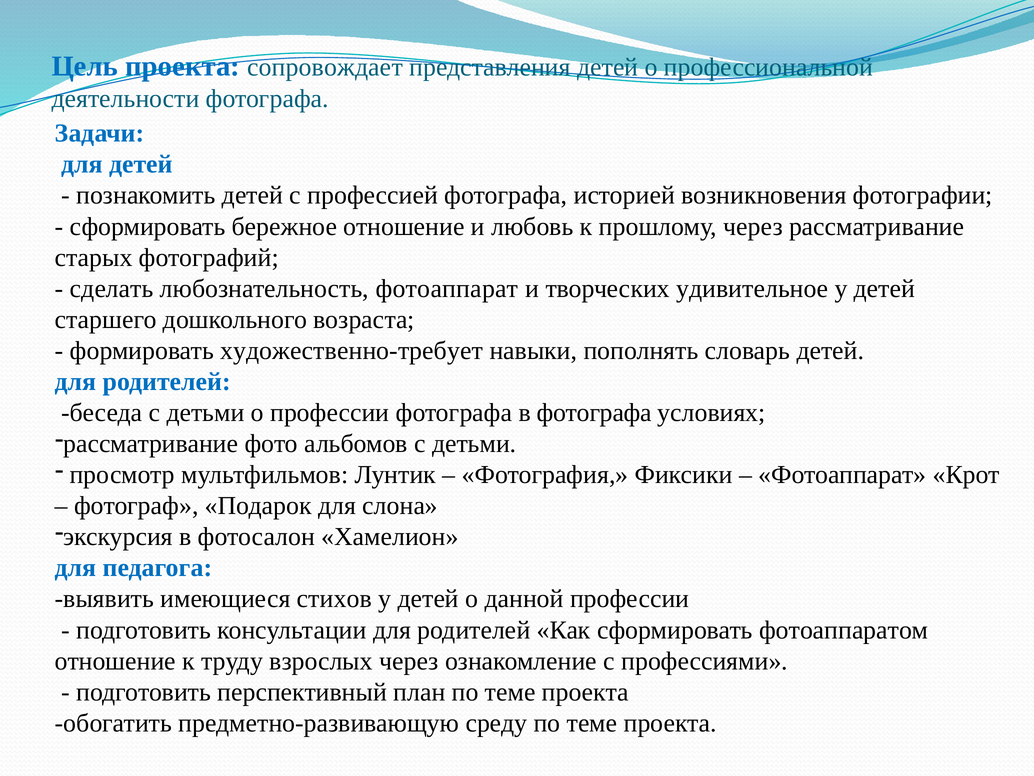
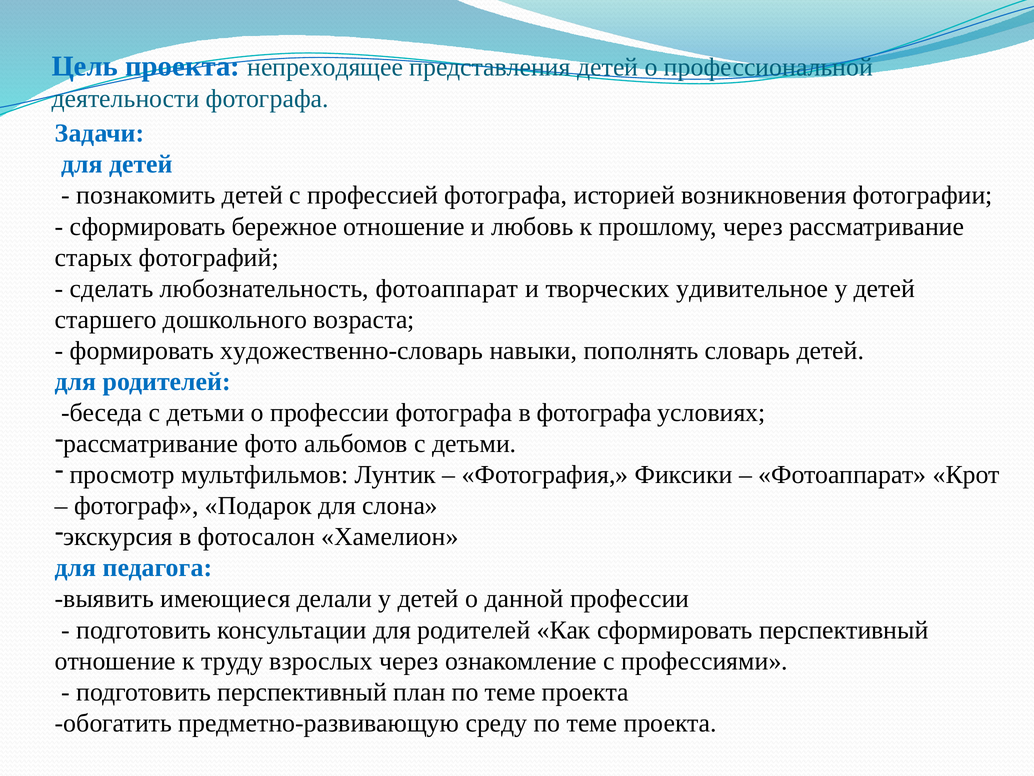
сопровождает: сопровождает -> непреходящее
художественно-требует: художественно-требует -> художественно-словарь
стихов: стихов -> делали
сформировать фотоаппаратом: фотоаппаратом -> перспективный
